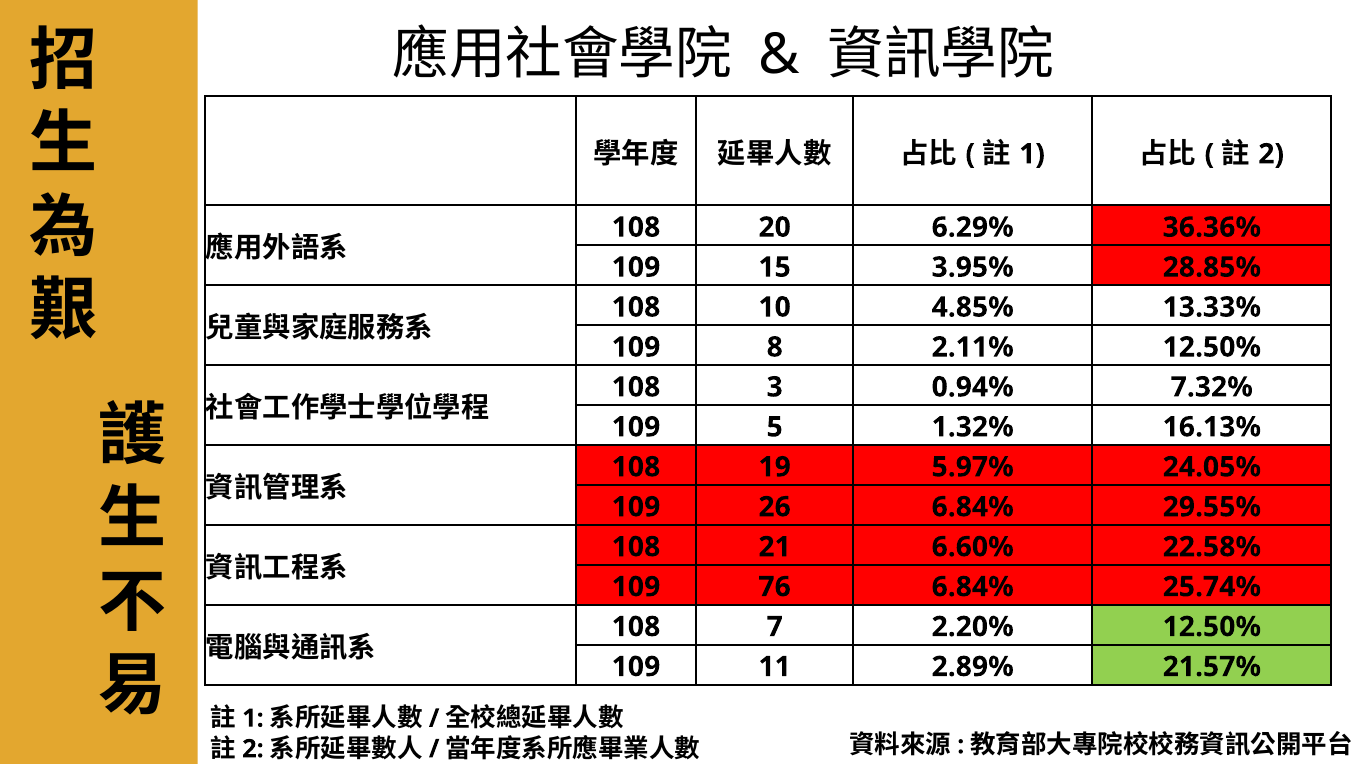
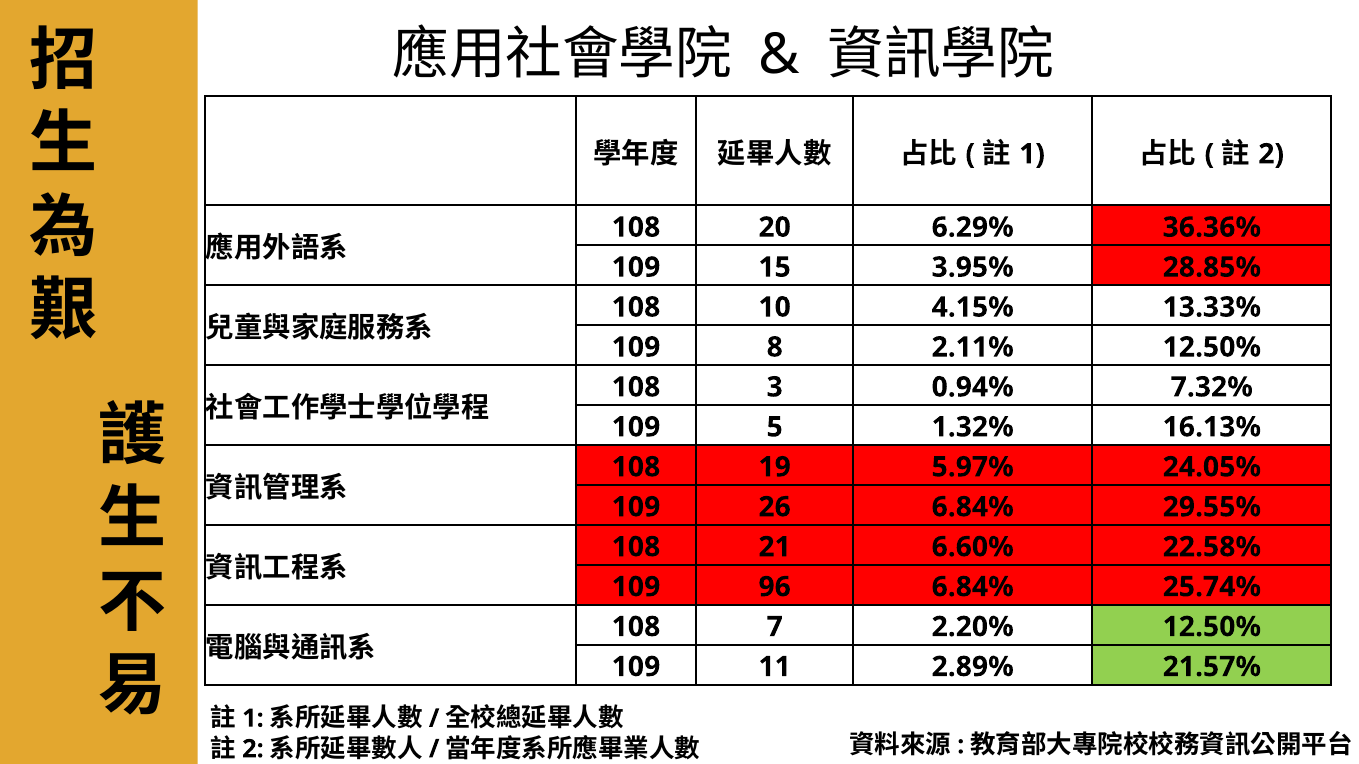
4.85%: 4.85% -> 4.15%
76: 76 -> 96
